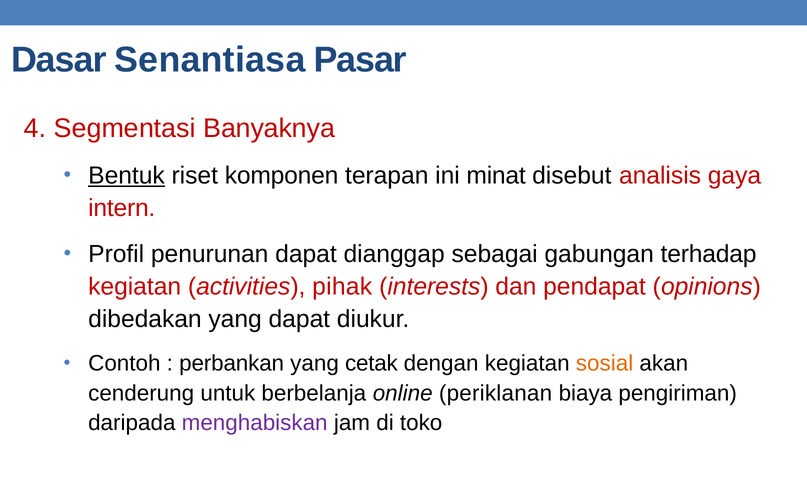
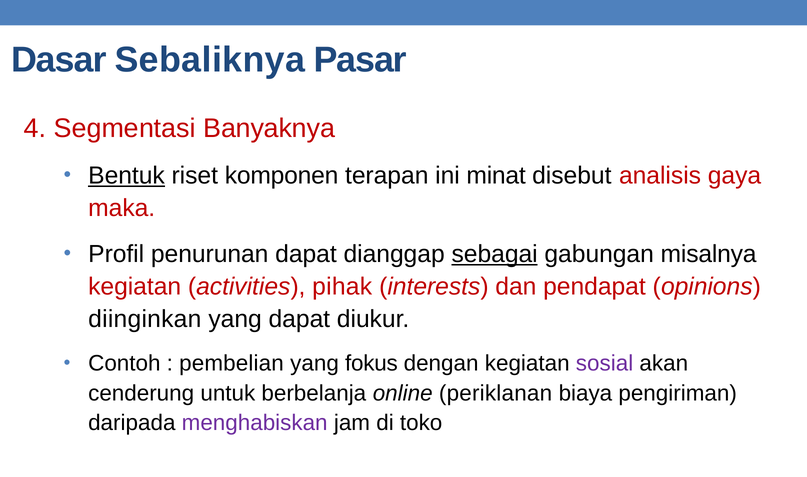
Senantiasa: Senantiasa -> Sebaliknya
intern: intern -> maka
sebagai underline: none -> present
terhadap: terhadap -> misalnya
dibedakan: dibedakan -> diinginkan
perbankan: perbankan -> pembelian
cetak: cetak -> fokus
sosial colour: orange -> purple
